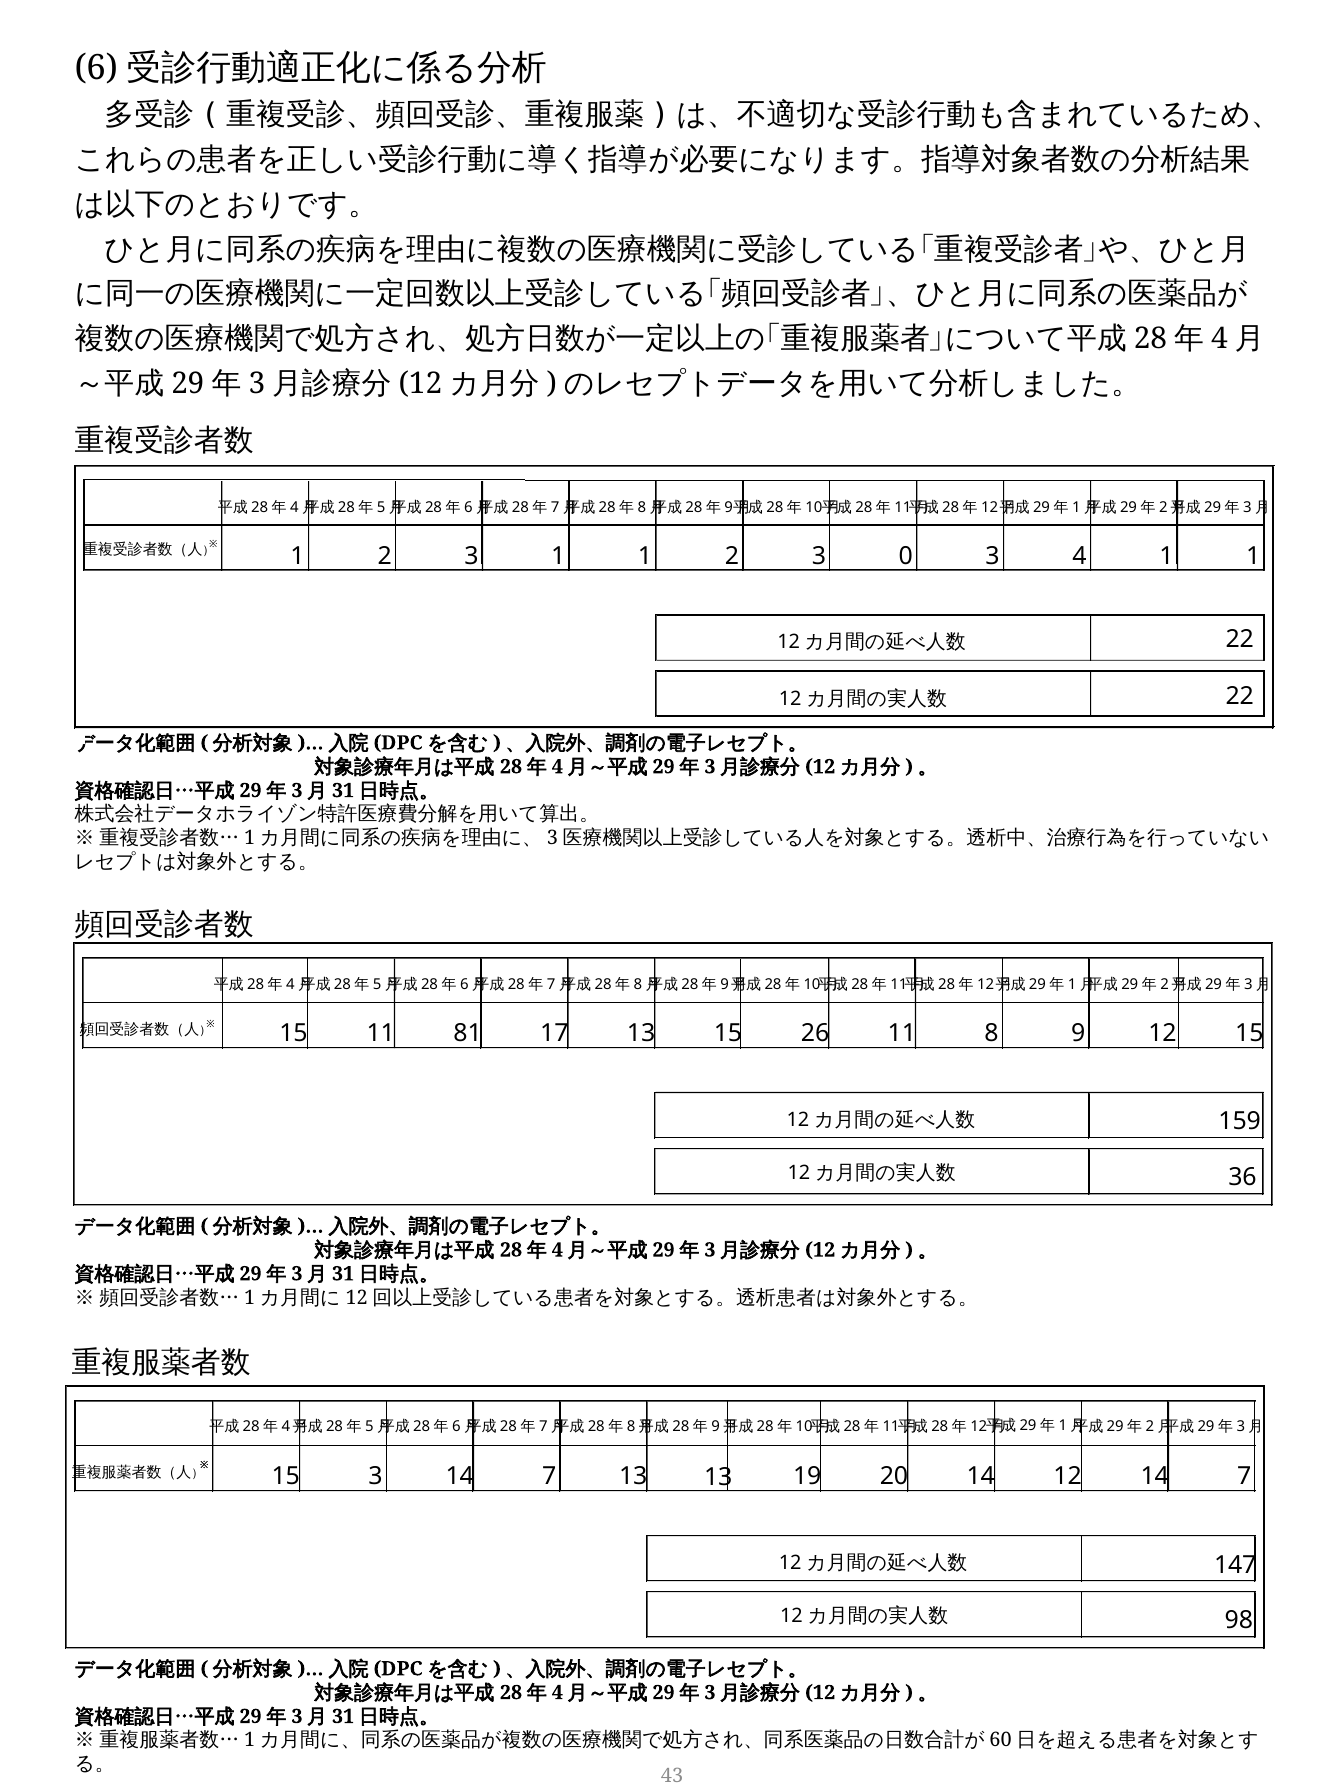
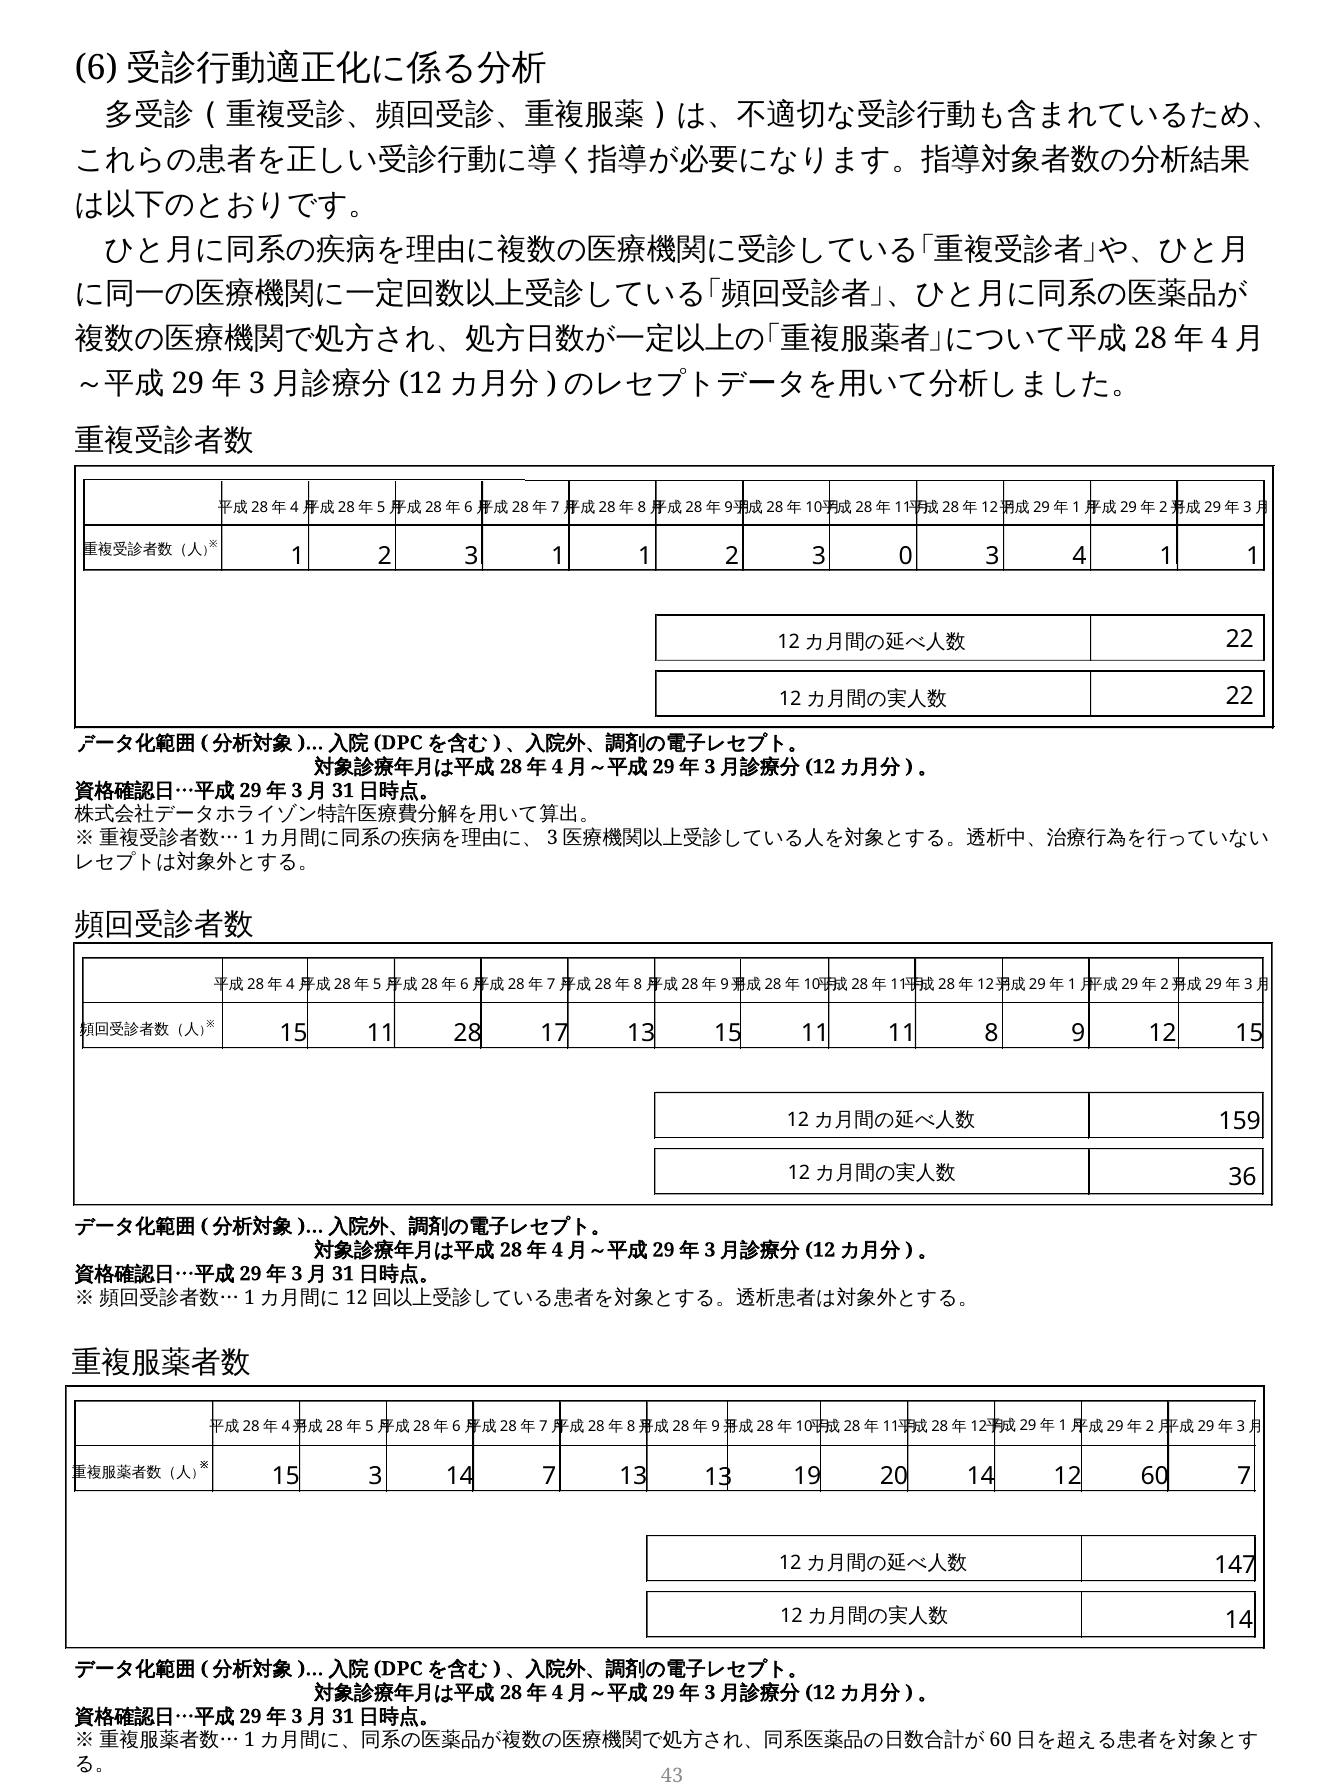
81: 81 -> 28
13 15 26: 26 -> 11
12 14: 14 -> 60
98 at (1239, 1622): 98 -> 14
